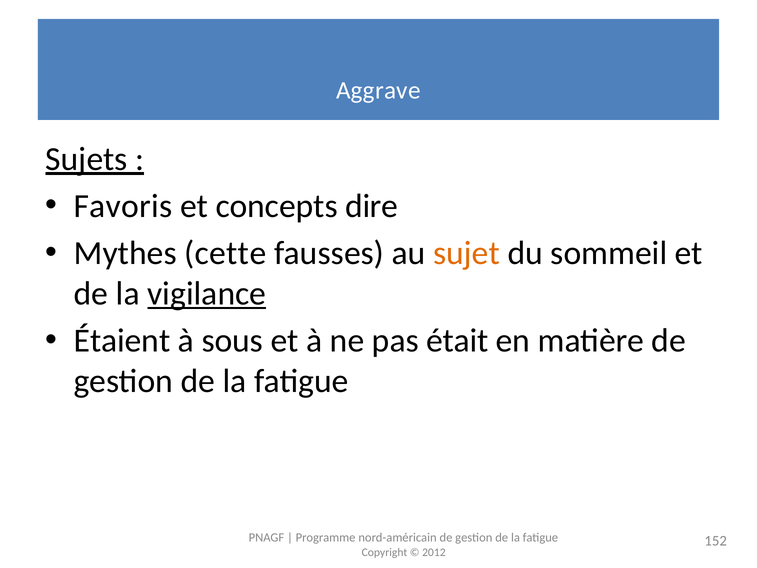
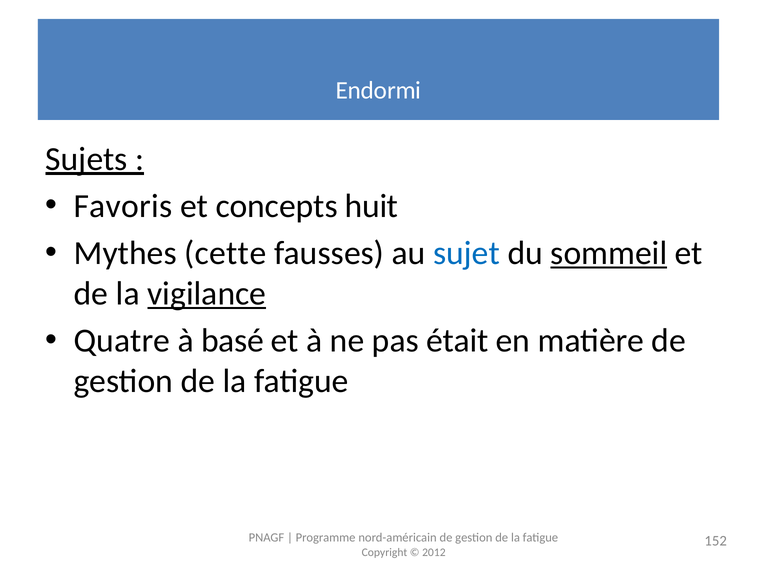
Aggrave: Aggrave -> Endormi
dire: dire -> huit
sujet colour: orange -> blue
sommeil underline: none -> present
Étaient: Étaient -> Quatre
sous: sous -> basé
